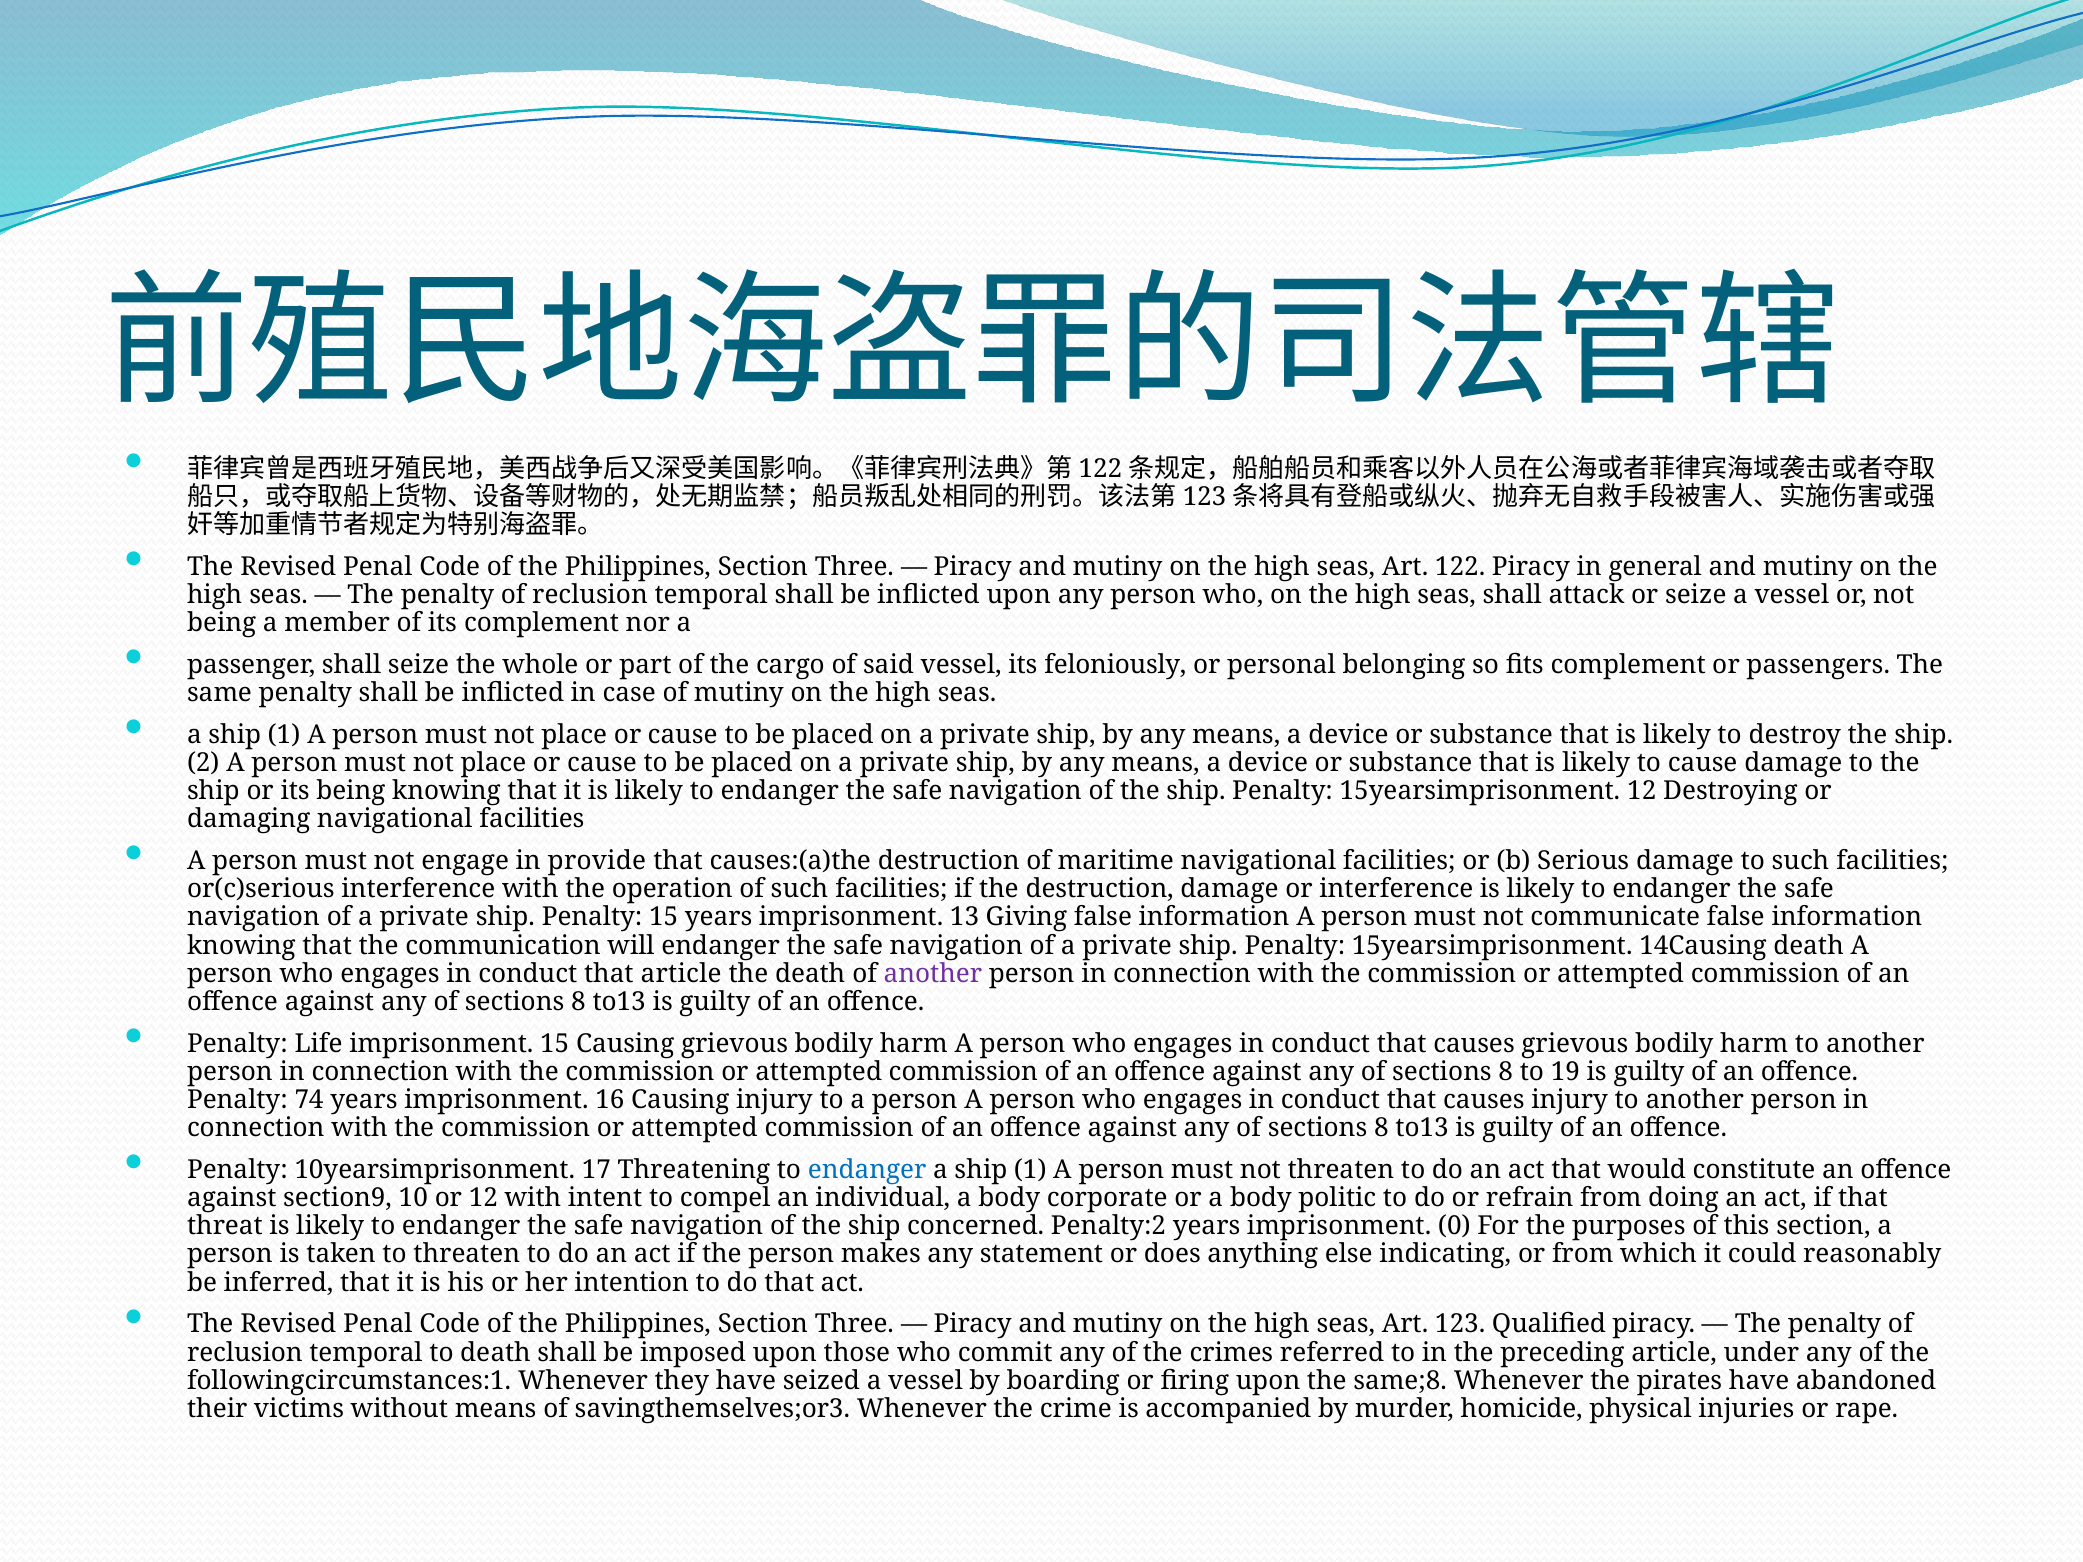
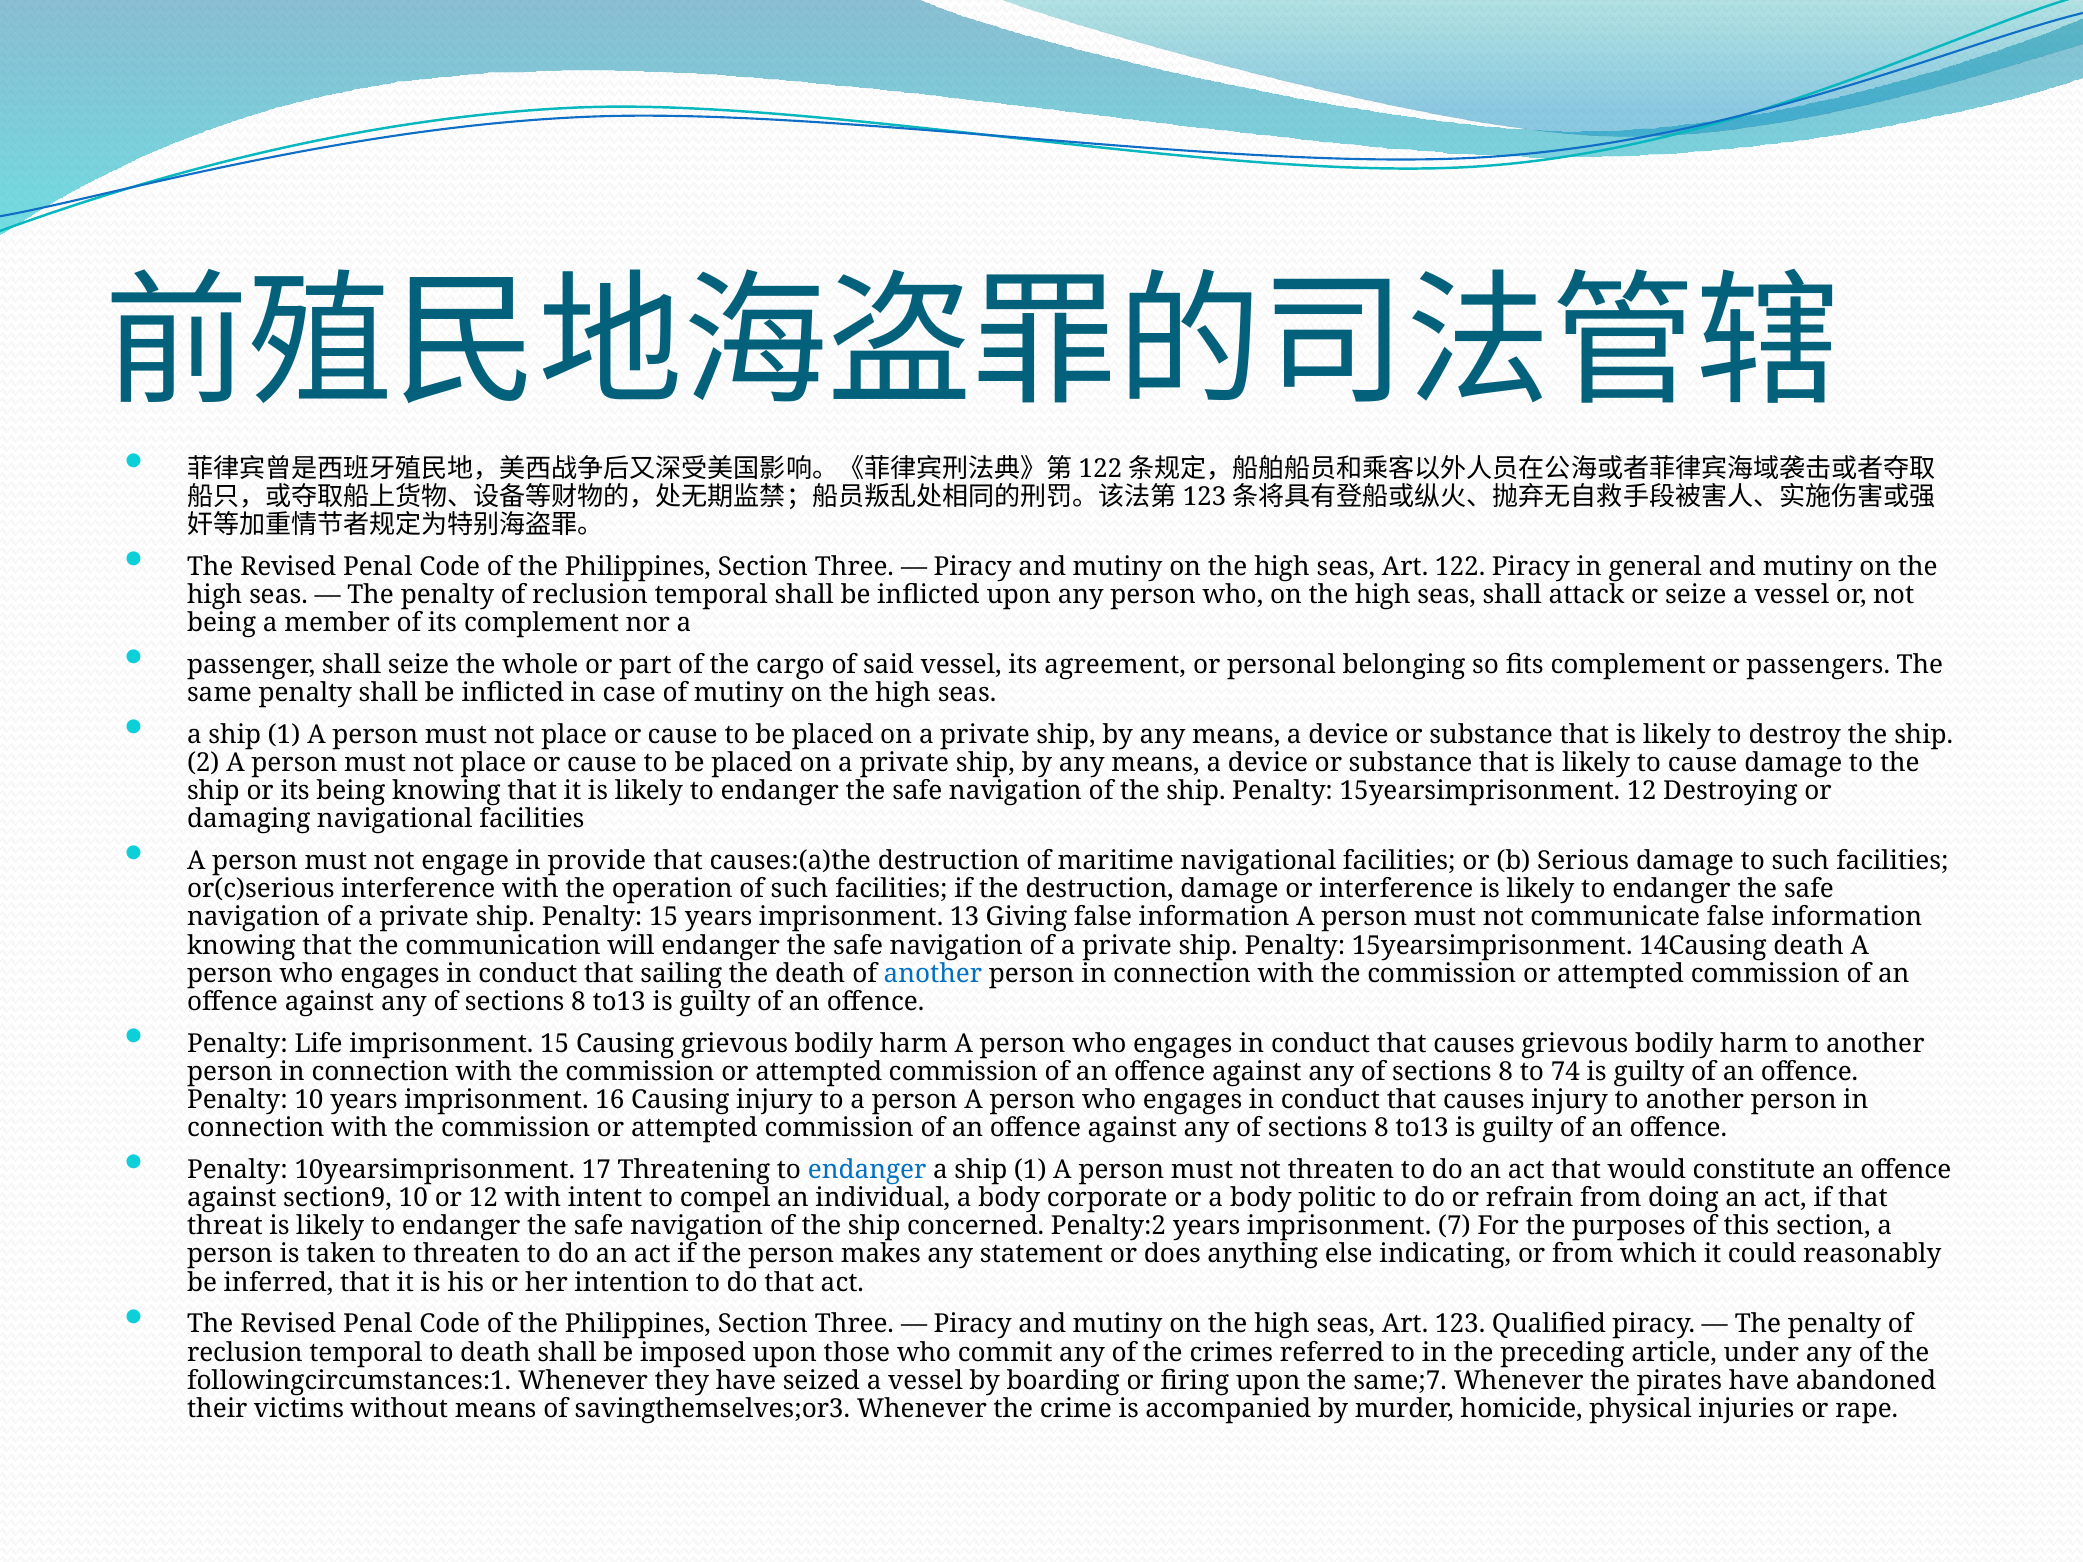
feloniously: feloniously -> agreement
that article: article -> sailing
another at (933, 974) colour: purple -> blue
19: 19 -> 74
Penalty 74: 74 -> 10
0: 0 -> 7
same;8: same;8 -> same;7
